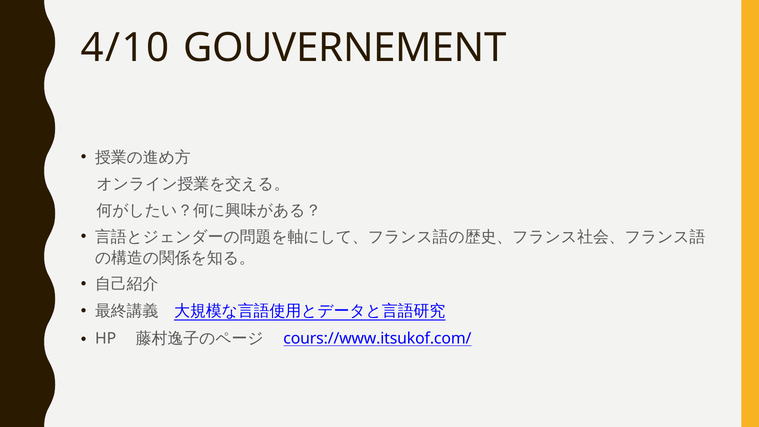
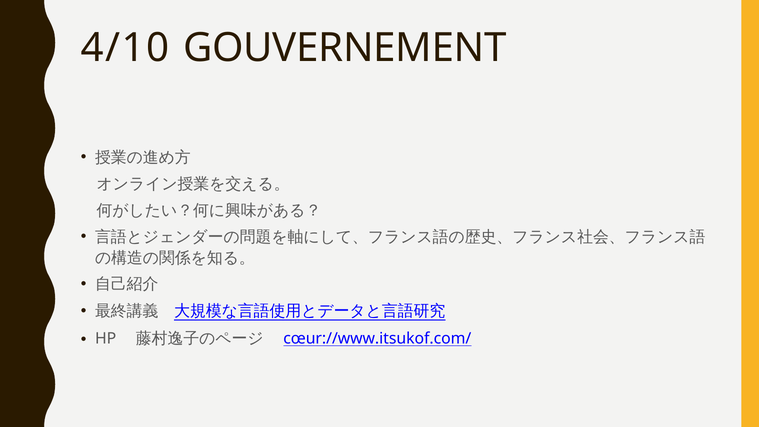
cours://www.itsukof.com/: cours://www.itsukof.com/ -> cœur://www.itsukof.com/
